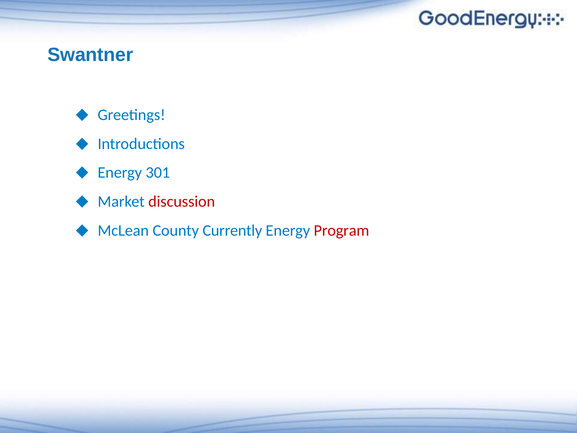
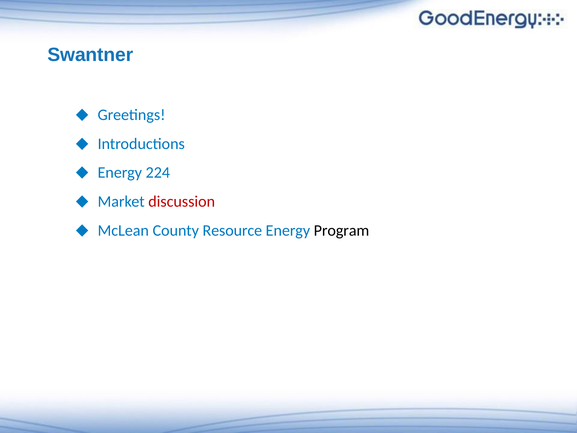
301: 301 -> 224
Currently: Currently -> Resource
Program colour: red -> black
